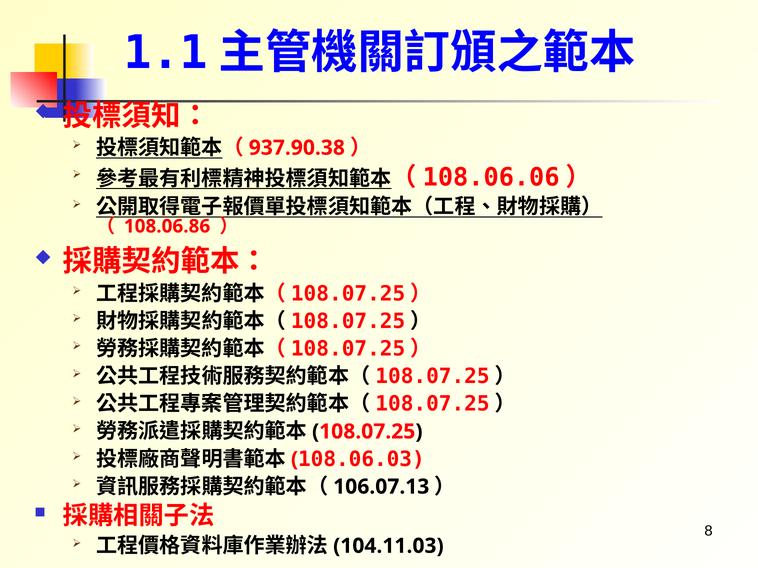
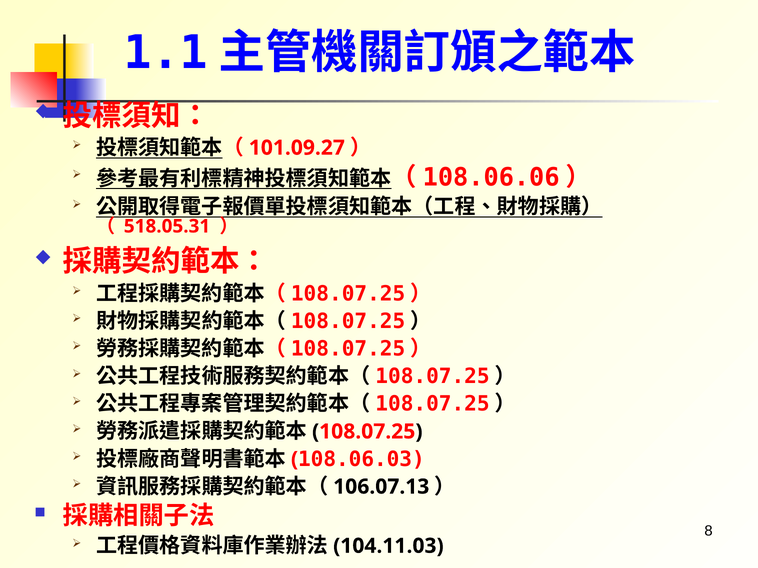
937.90.38: 937.90.38 -> 101.09.27
108.06.86: 108.06.86 -> 518.05.31
